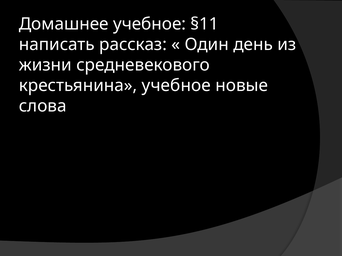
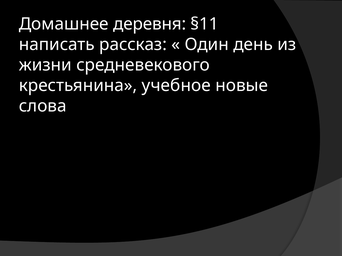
Домашнее учебное: учебное -> деревня
